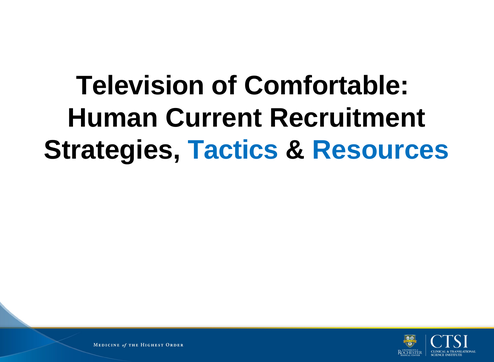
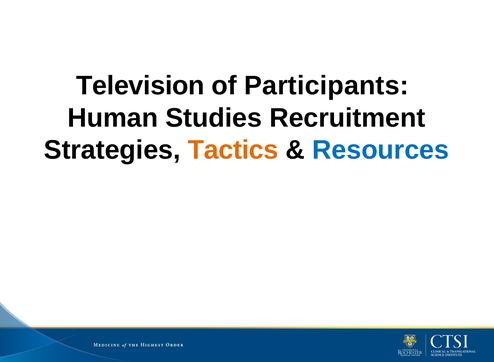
Comfortable: Comfortable -> Participants
Current: Current -> Studies
Tactics colour: blue -> orange
